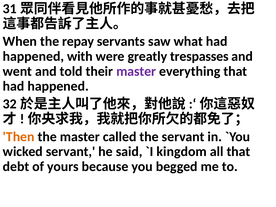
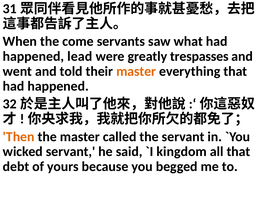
repay: repay -> come
with: with -> lead
master at (136, 71) colour: purple -> orange
